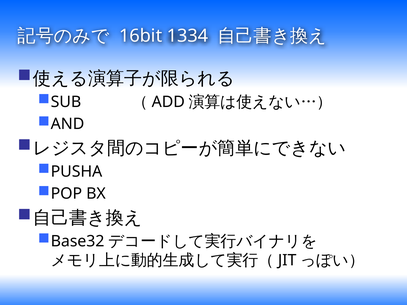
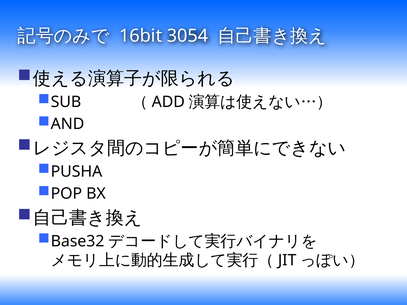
1334: 1334 -> 3054
